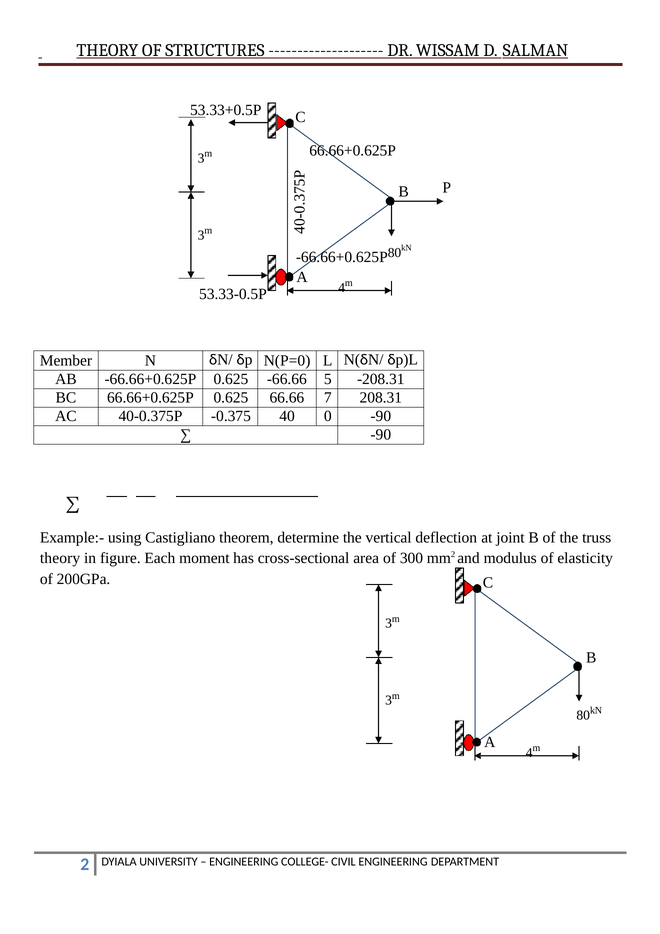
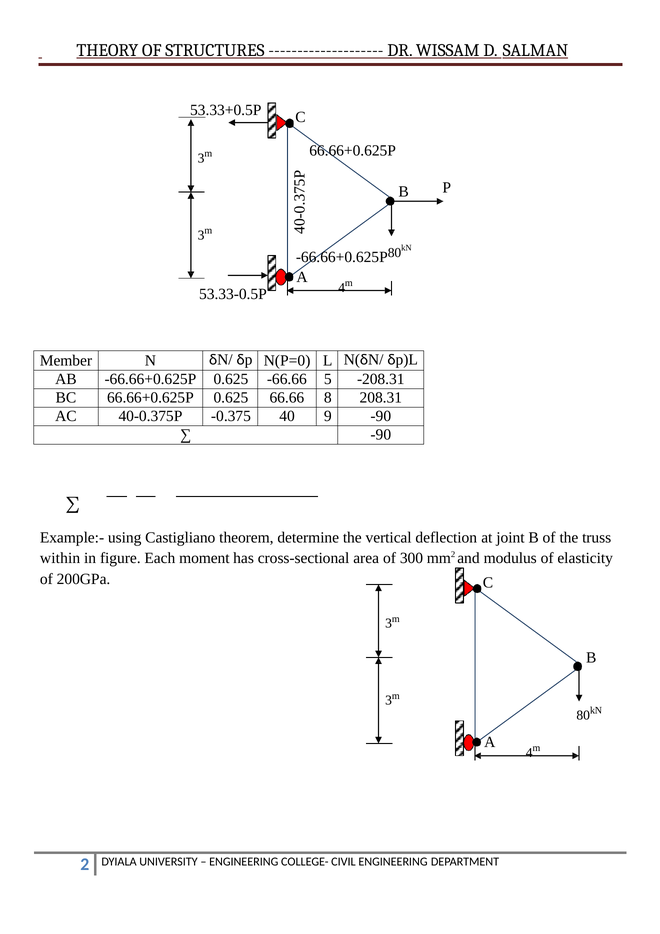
66.66 7: 7 -> 8
40 0: 0 -> 9
theory at (60, 558): theory -> within
